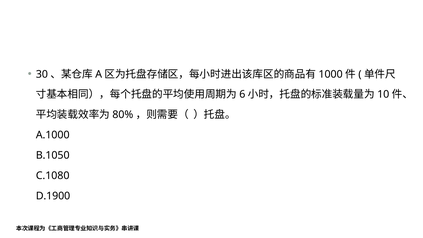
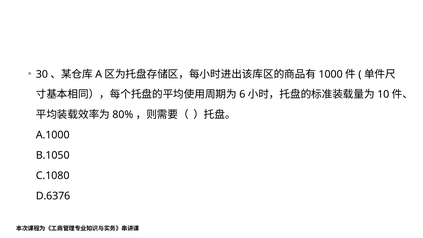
D.1900: D.1900 -> D.6376
